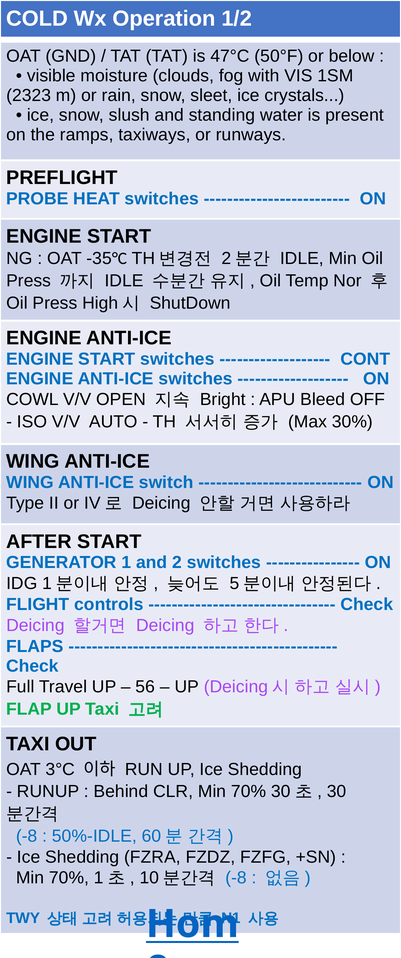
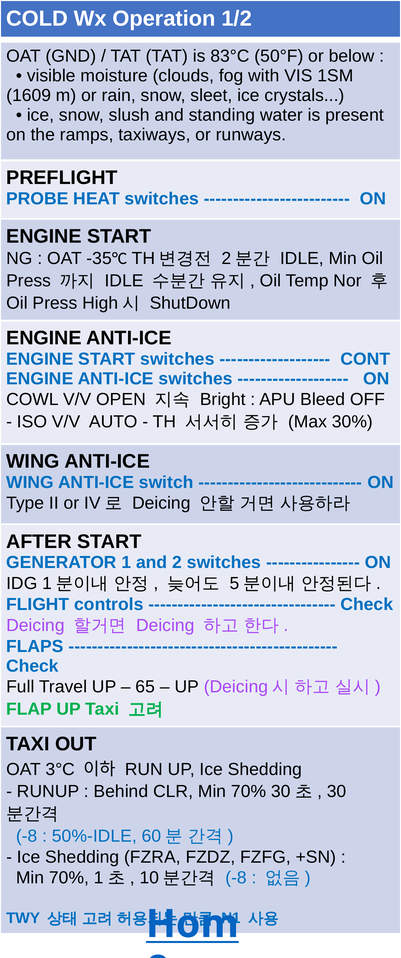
47°C: 47°C -> 83°C
2323: 2323 -> 1609
56: 56 -> 65
